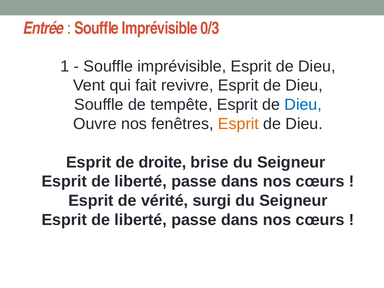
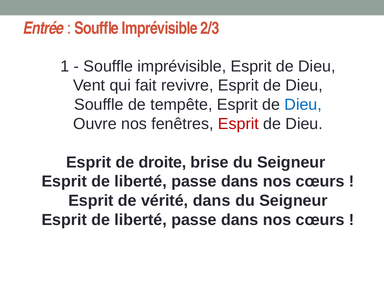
0/3: 0/3 -> 2/3
Esprit at (238, 124) colour: orange -> red
vérité surgi: surgi -> dans
